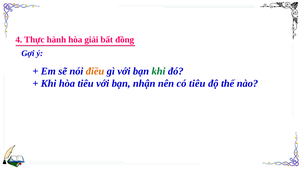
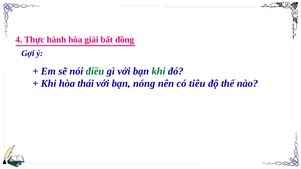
điều colour: orange -> green
hòa tiêu: tiêu -> thái
nhận: nhận -> nóng
